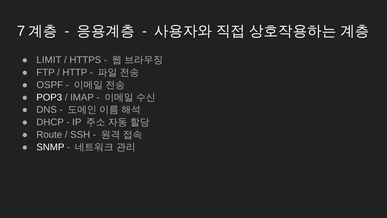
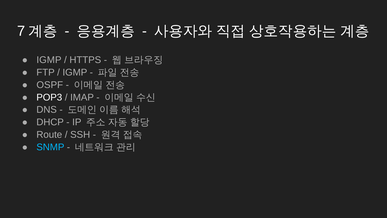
LIMIT at (49, 60): LIMIT -> IGMP
HTTP at (75, 72): HTTP -> IGMP
SNMP colour: white -> light blue
